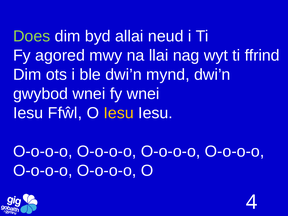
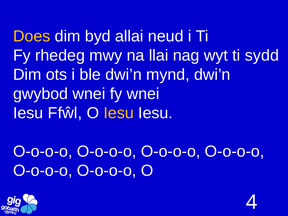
Does colour: light green -> yellow
agored: agored -> rhedeg
ffrind: ffrind -> sydd
